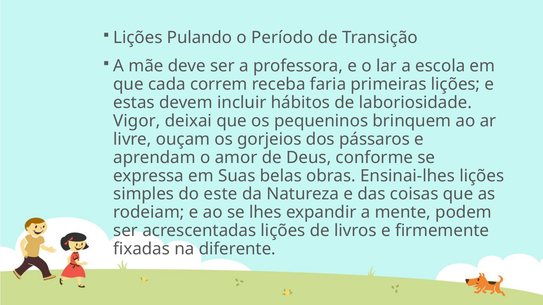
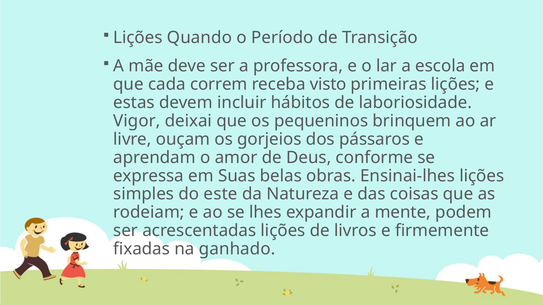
Pulando: Pulando -> Quando
faria: faria -> visto
diferente: diferente -> ganhado
